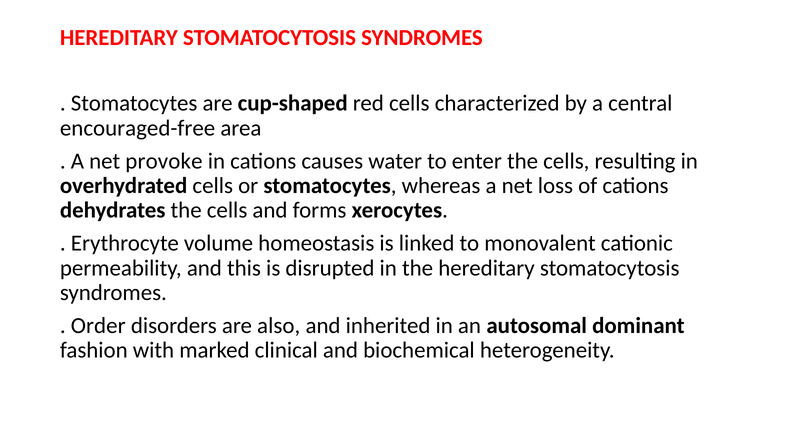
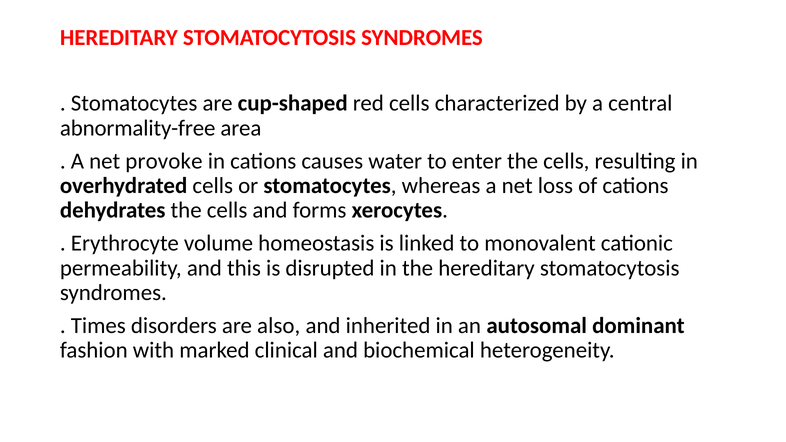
encouraged-free: encouraged-free -> abnormality-free
Order: Order -> Times
